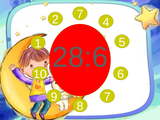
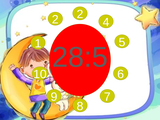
2 7: 7 -> 2
28:6: 28:6 -> 28:5
